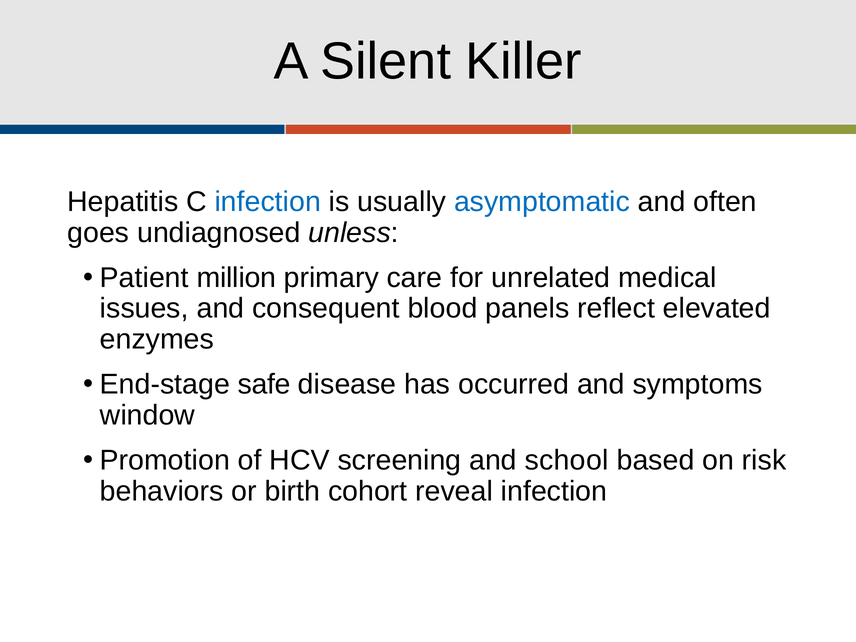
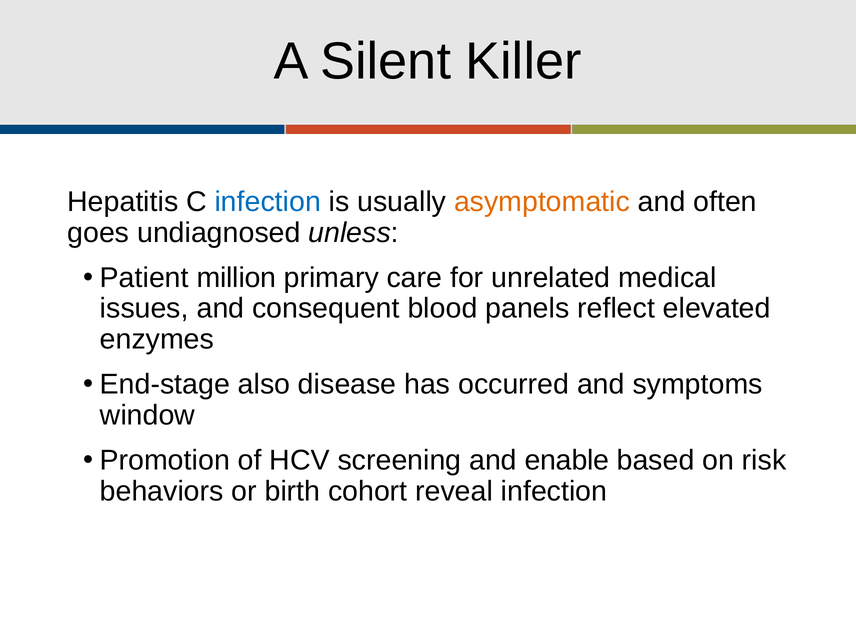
asymptomatic colour: blue -> orange
safe: safe -> also
school: school -> enable
